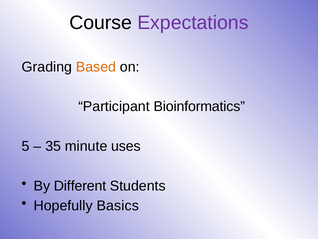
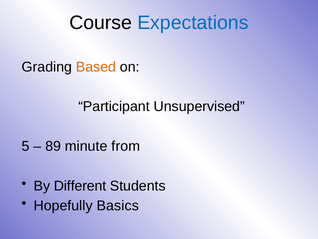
Expectations colour: purple -> blue
Bioinformatics: Bioinformatics -> Unsupervised
35: 35 -> 89
uses: uses -> from
